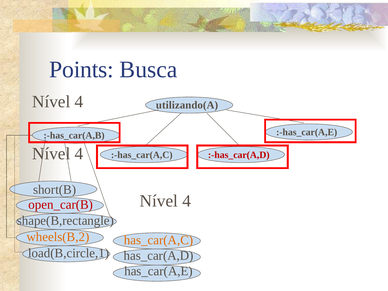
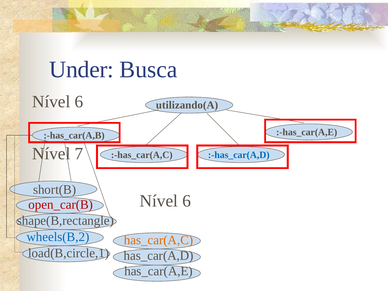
Points: Points -> Under
4 at (79, 102): 4 -> 6
4 at (79, 154): 4 -> 7
:-has_car(A,D colour: red -> blue
4 at (187, 201): 4 -> 6
wheels(B,2 colour: orange -> blue
